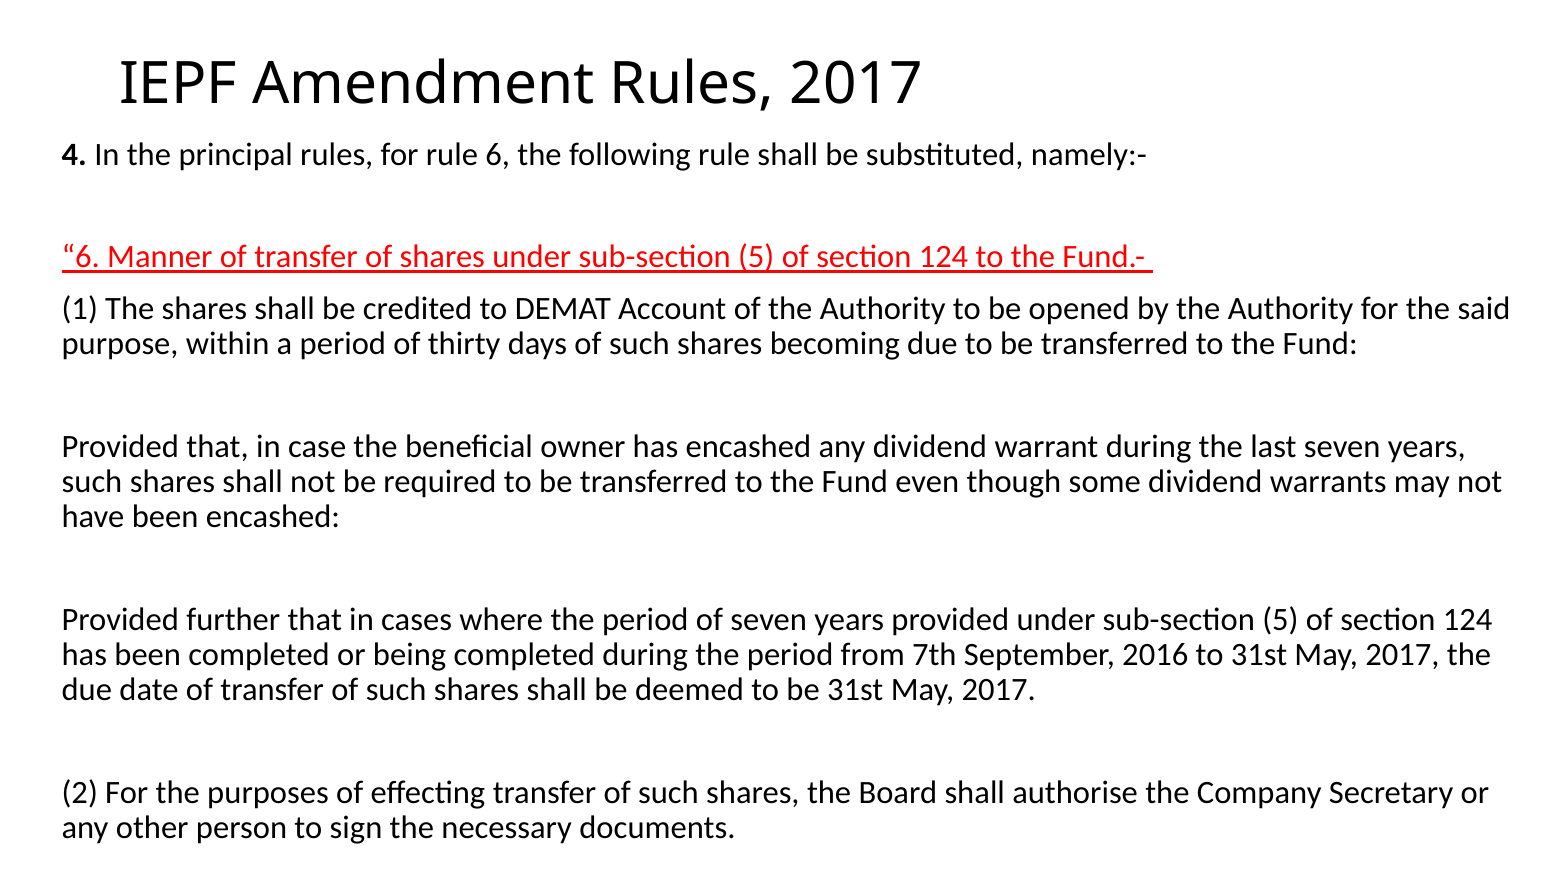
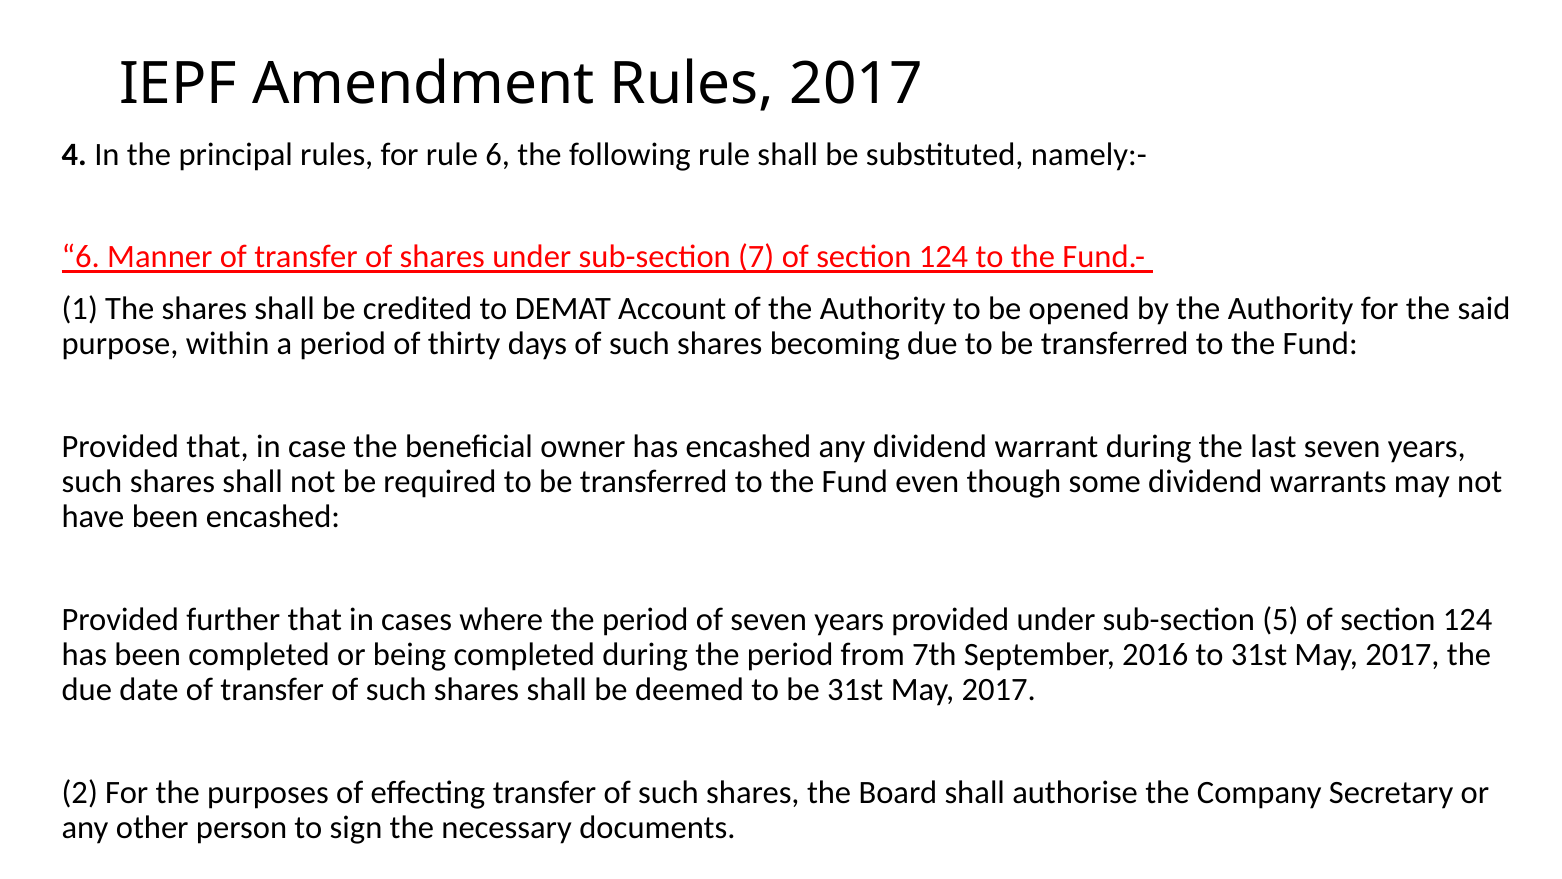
shares under sub-section 5: 5 -> 7
